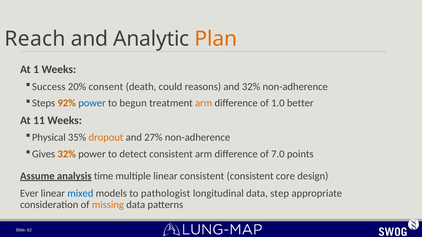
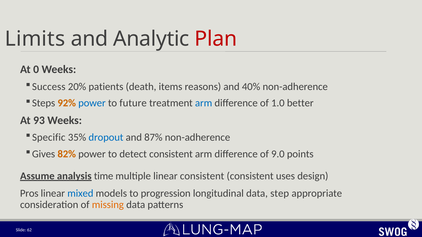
Reach: Reach -> Limits
Plan colour: orange -> red
1: 1 -> 0
consent: consent -> patients
could: could -> items
and 32%: 32% -> 40%
begun: begun -> future
arm at (204, 103) colour: orange -> blue
11: 11 -> 93
Physical: Physical -> Specific
dropout colour: orange -> blue
27%: 27% -> 87%
Gives 32%: 32% -> 82%
7.0: 7.0 -> 9.0
core: core -> uses
Ever: Ever -> Pros
pathologist: pathologist -> progression
